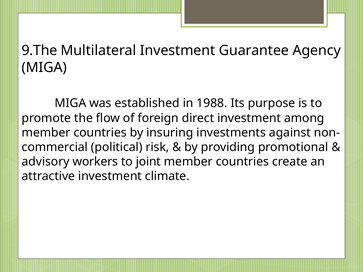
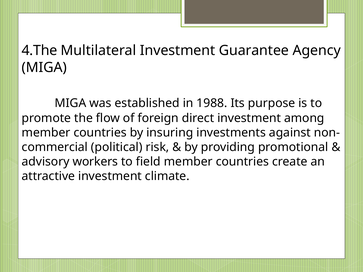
9.The: 9.The -> 4.The
joint: joint -> field
